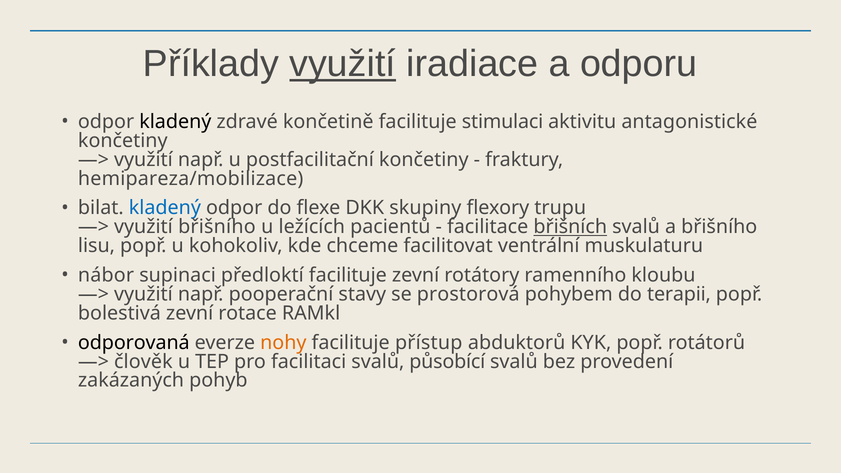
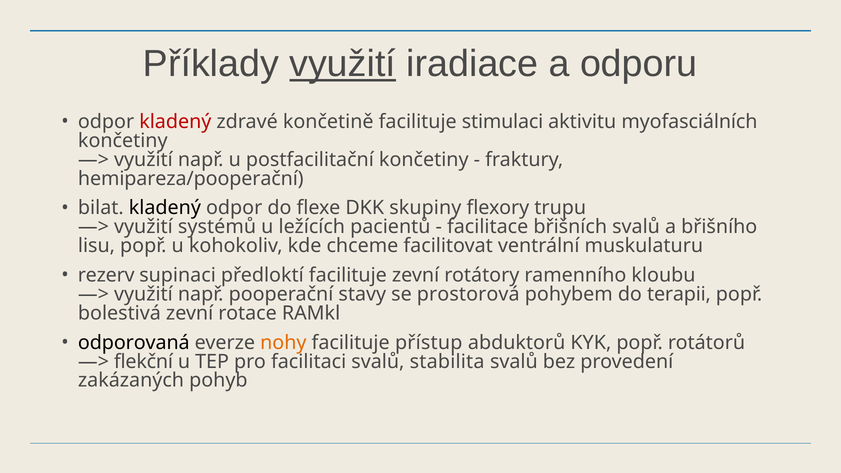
kladený at (175, 122) colour: black -> red
antagonistické: antagonistické -> myofasciálních
hemipareza/mobilizace: hemipareza/mobilizace -> hemipareza/pooperační
kladený at (165, 208) colour: blue -> black
využití břišního: břišního -> systémů
břišních underline: present -> none
nábor: nábor -> rezerv
člověk: člověk -> flekční
působící: působící -> stabilita
